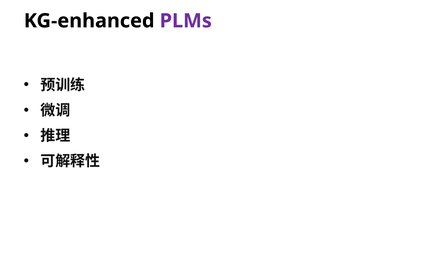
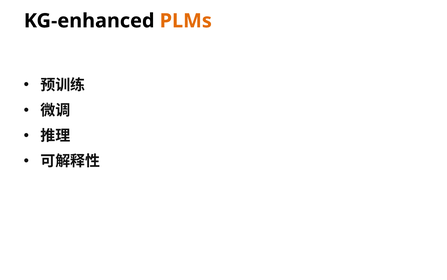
PLMs colour: purple -> orange
